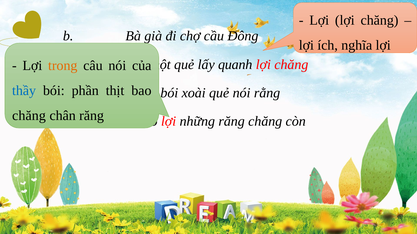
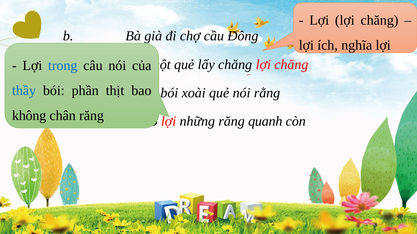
lấy quanh: quanh -> chăng
trong colour: orange -> blue
chăng at (29, 116): chăng -> không
răng chăng: chăng -> quanh
